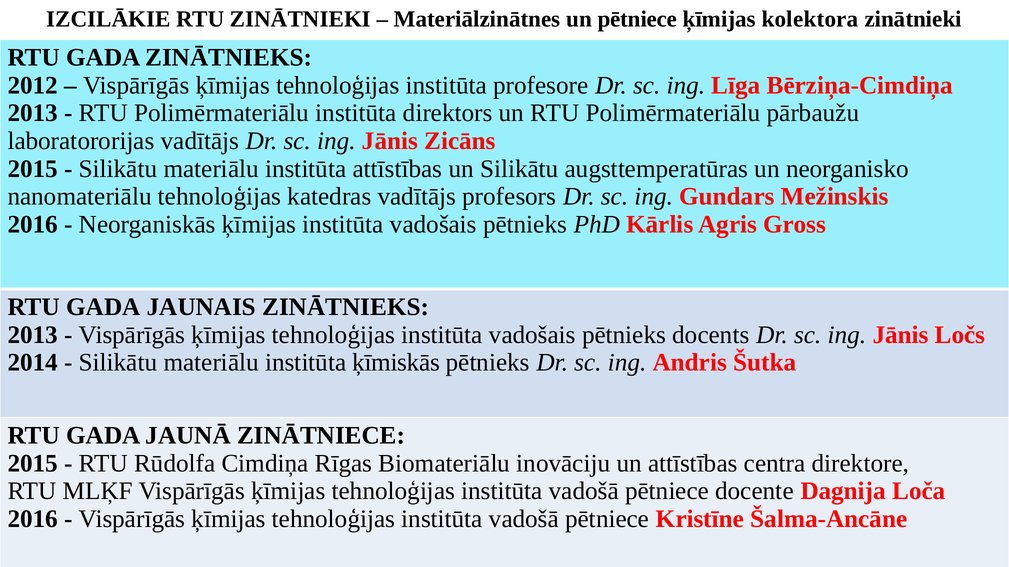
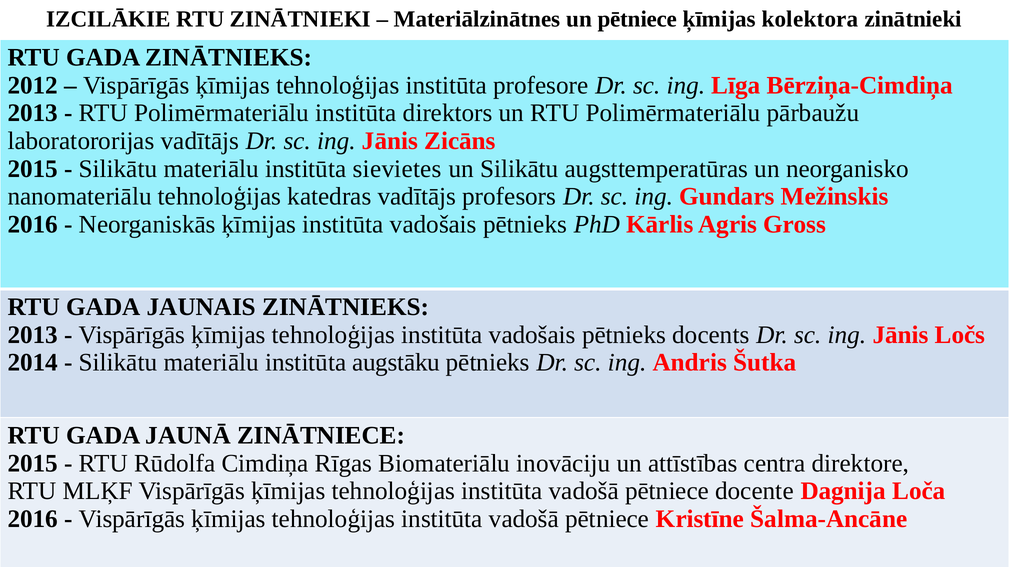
institūta attīstības: attīstības -> sievietes
ķīmiskās: ķīmiskās -> augstāku
